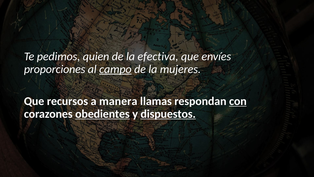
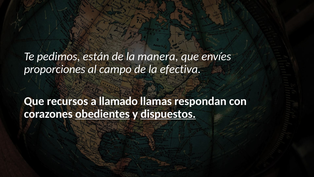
quien: quien -> están
efectiva: efectiva -> manera
campo underline: present -> none
mujeres: mujeres -> efectiva
manera: manera -> llamado
con underline: present -> none
